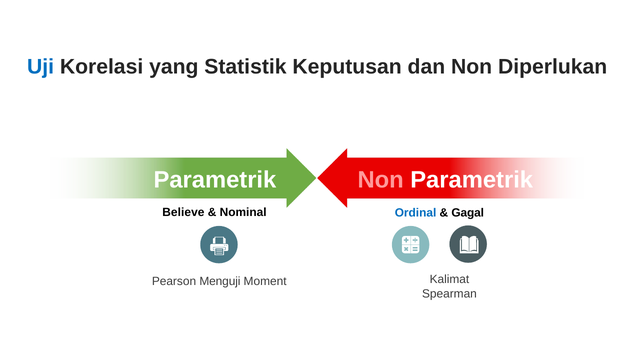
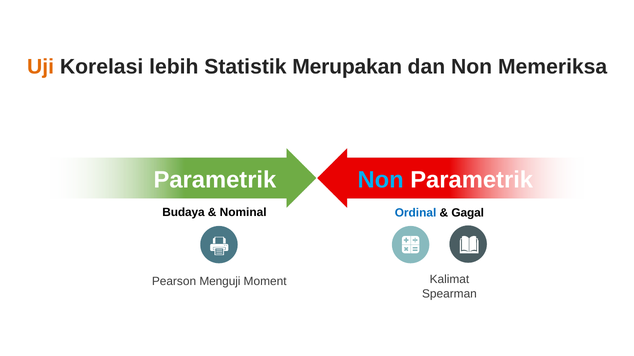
Uji colour: blue -> orange
yang: yang -> lebih
Keputusan: Keputusan -> Merupakan
Diperlukan: Diperlukan -> Memeriksa
Non at (381, 180) colour: pink -> light blue
Believe: Believe -> Budaya
